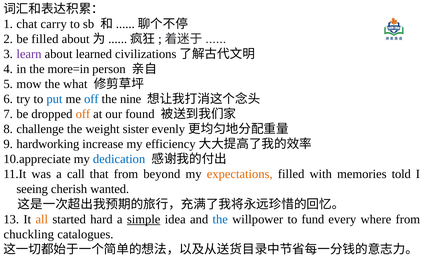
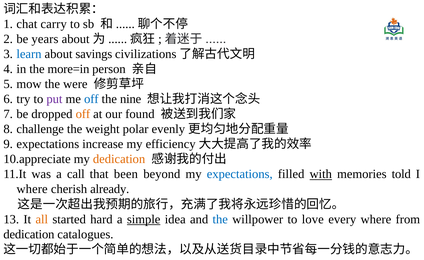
be filled: filled -> years
learn colour: purple -> blue
learned: learned -> savings
what: what -> were
put colour: blue -> purple
sister: sister -> polar
hardworking at (48, 144): hardworking -> expectations
dedication at (119, 159) colour: blue -> orange
that from: from -> been
expectations at (240, 175) colour: orange -> blue
with underline: none -> present
seeing at (32, 190): seeing -> where
wanted: wanted -> already
fund: fund -> love
chuckling at (29, 235): chuckling -> dedication
